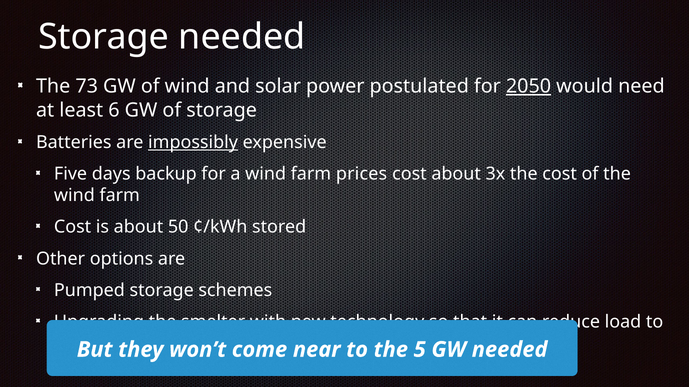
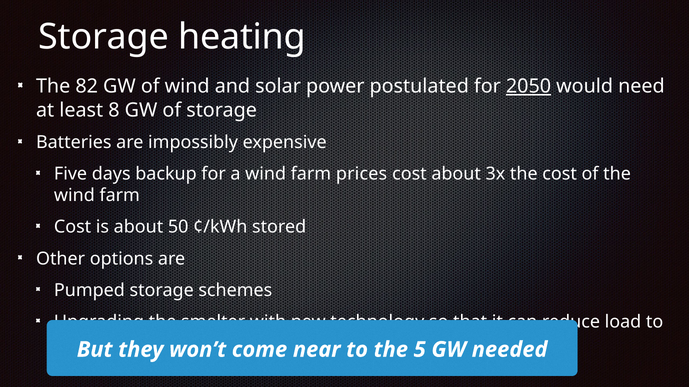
Storage needed: needed -> heating
73: 73 -> 82
6: 6 -> 8
impossibly underline: present -> none
